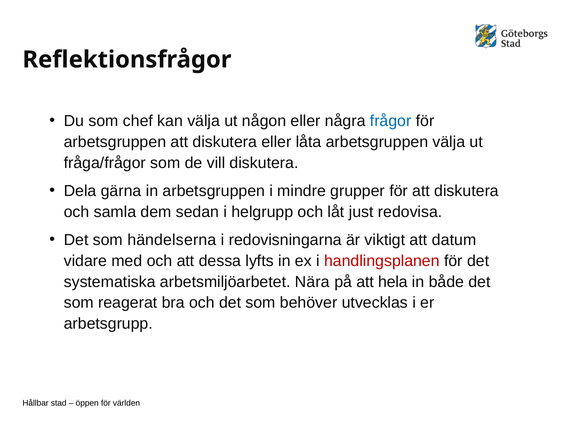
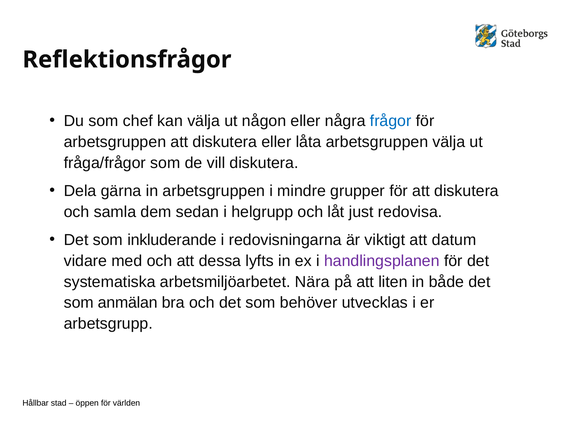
händelserna: händelserna -> inkluderande
handlingsplanen colour: red -> purple
hela: hela -> liten
reagerat: reagerat -> anmälan
